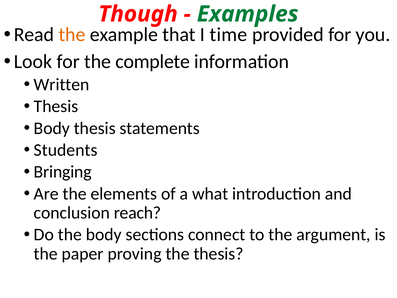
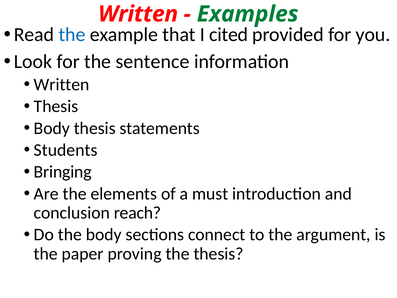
Though at (138, 14): Though -> Written
the at (72, 34) colour: orange -> blue
time: time -> cited
complete: complete -> sentence
what: what -> must
